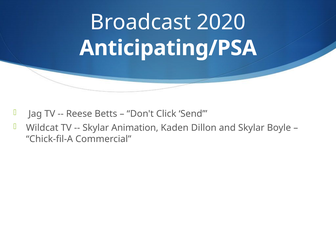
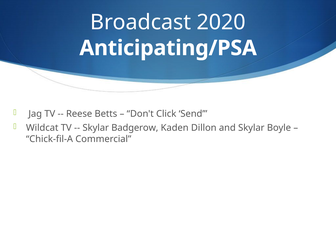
Animation: Animation -> Badgerow
